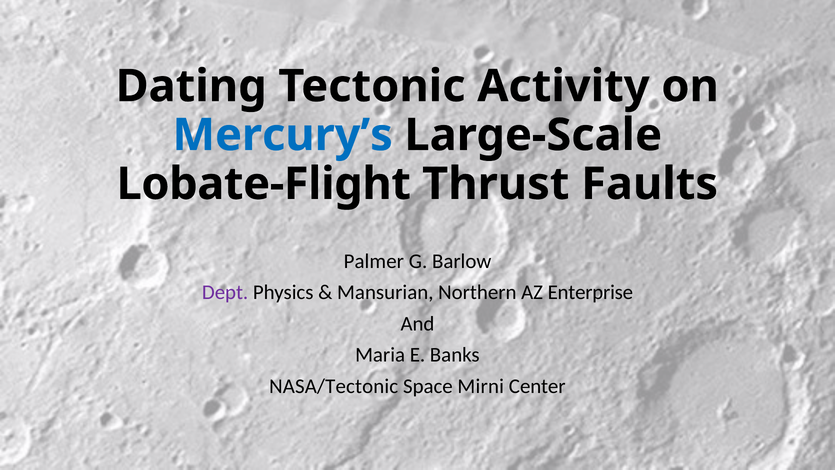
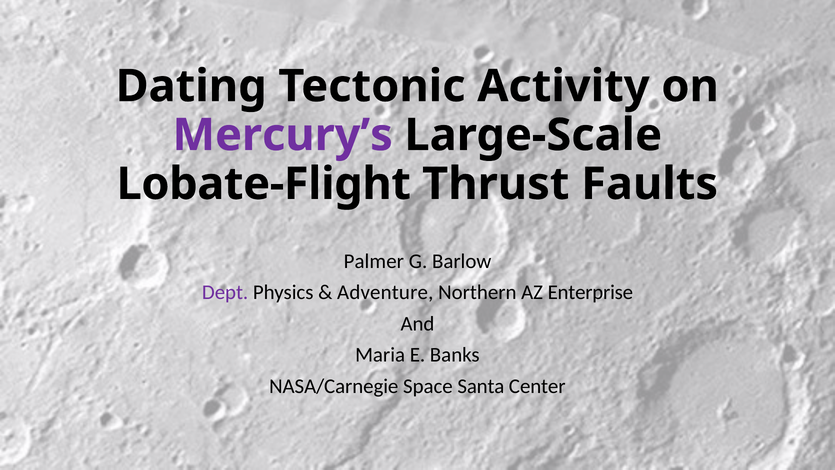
Mercury’s colour: blue -> purple
Mansurian: Mansurian -> Adventure
NASA/Tectonic: NASA/Tectonic -> NASA/Carnegie
Mirni: Mirni -> Santa
